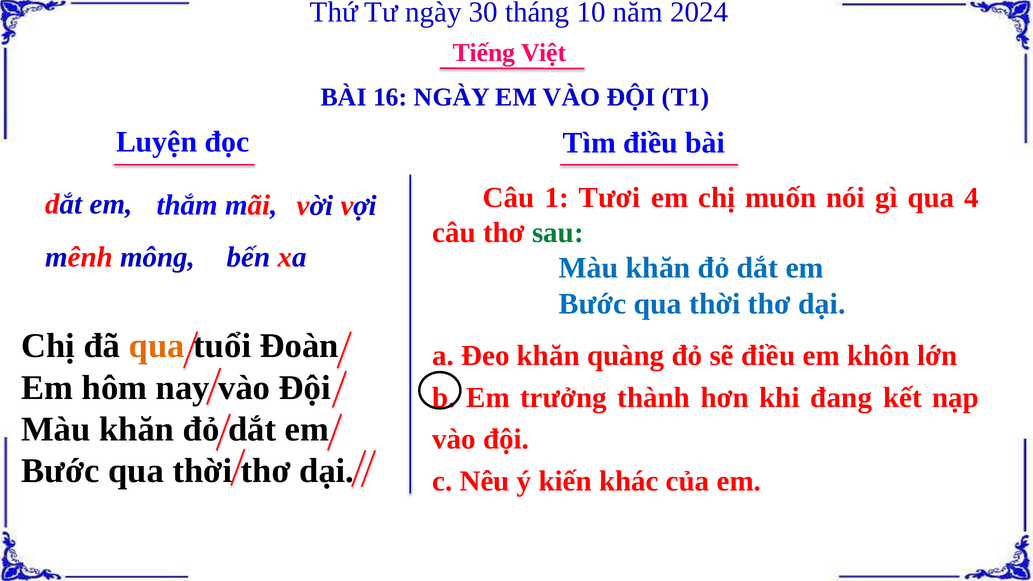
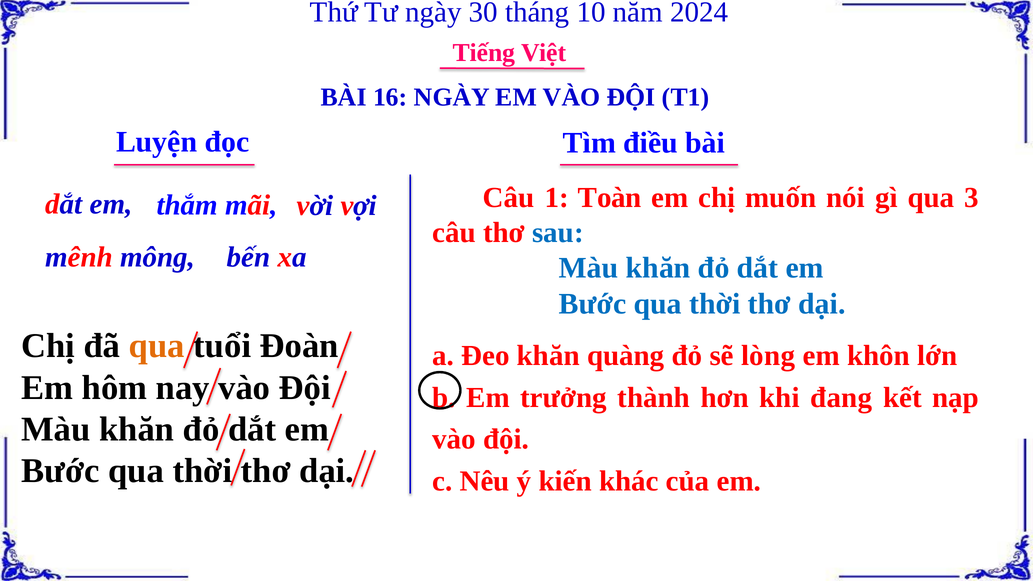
Tươi: Tươi -> Toàn
4: 4 -> 3
sau colour: green -> blue
sẽ điều: điều -> lòng
